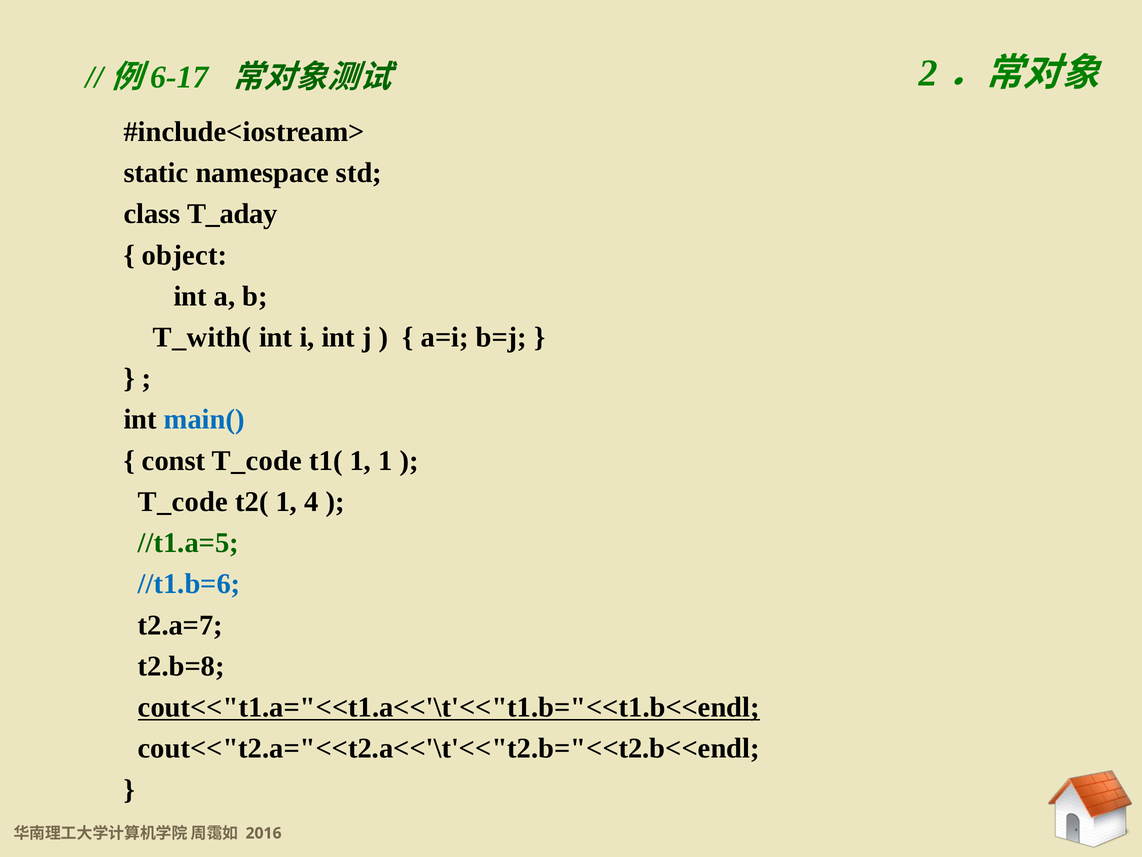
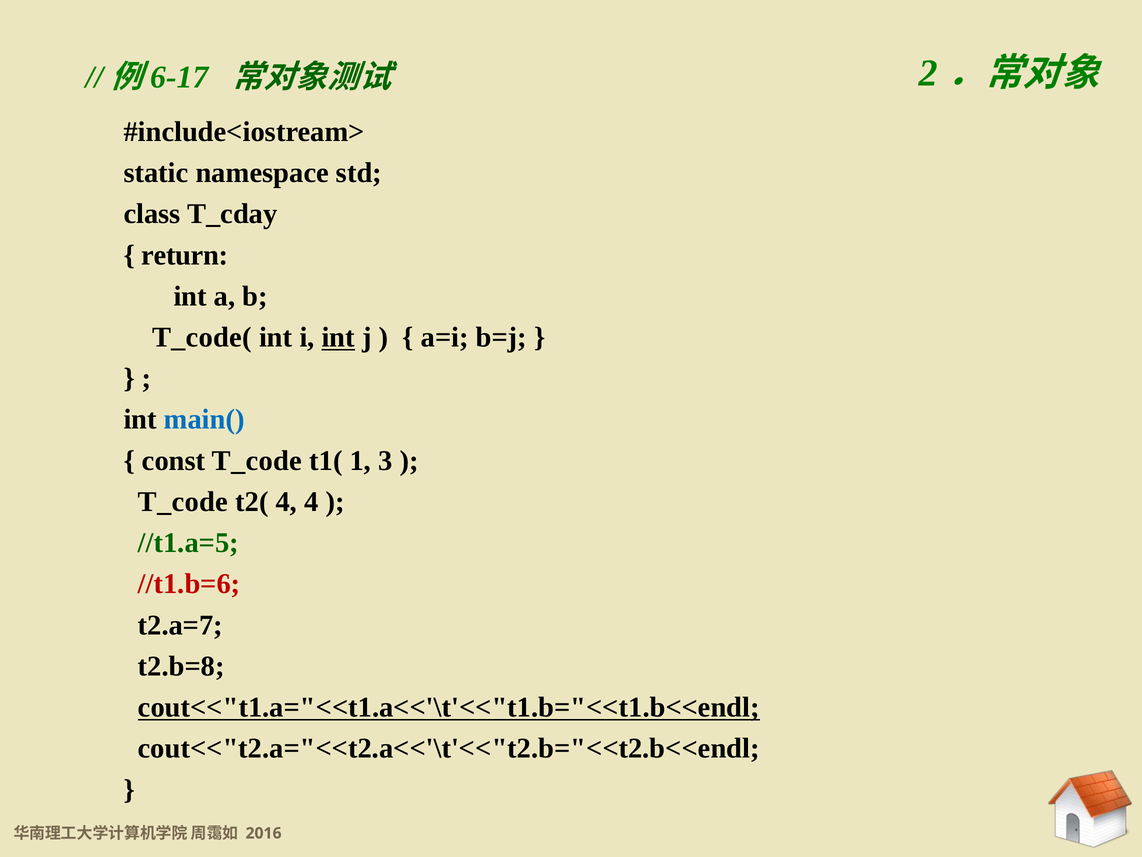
T_aday: T_aday -> T_cday
object: object -> return
T_with(: T_with( -> T_code(
int at (338, 337) underline: none -> present
1 1: 1 -> 3
t2( 1: 1 -> 4
//t1.b=6 colour: blue -> red
